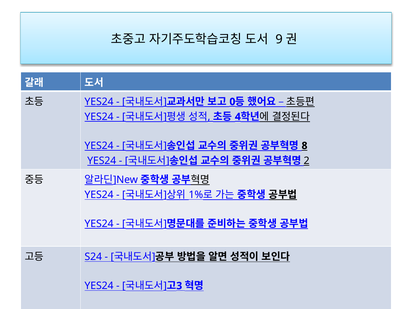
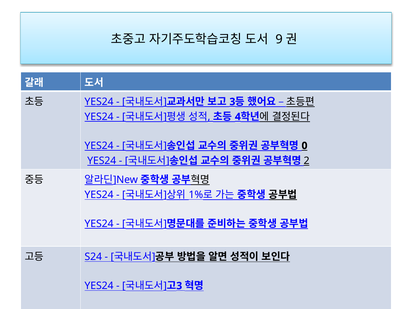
0 at (232, 102): 0 -> 3
8: 8 -> 0
